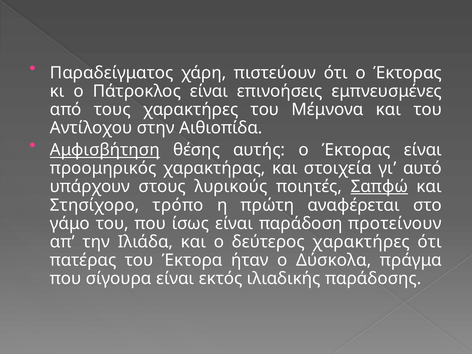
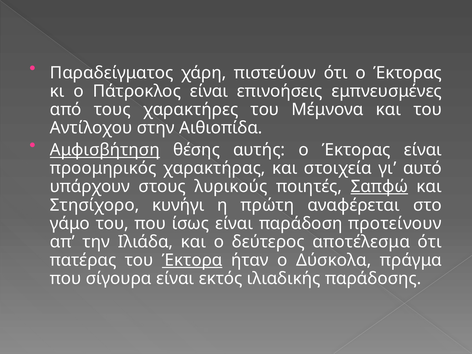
τρόπο: τρόπο -> κυνήγι
δεύτερος χαρακτήρες: χαρακτήρες -> αποτέλεσμα
Έκτορα underline: none -> present
